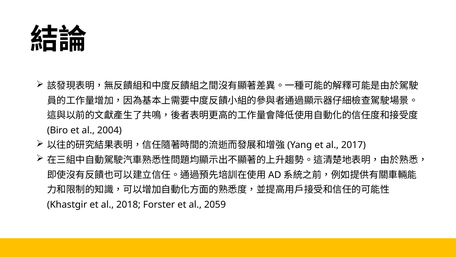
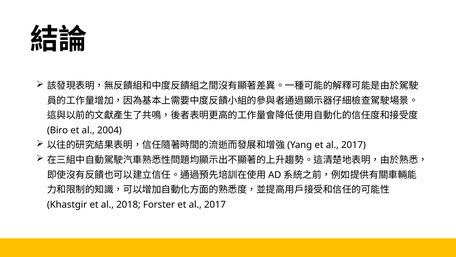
Forster et al 2059: 2059 -> 2017
